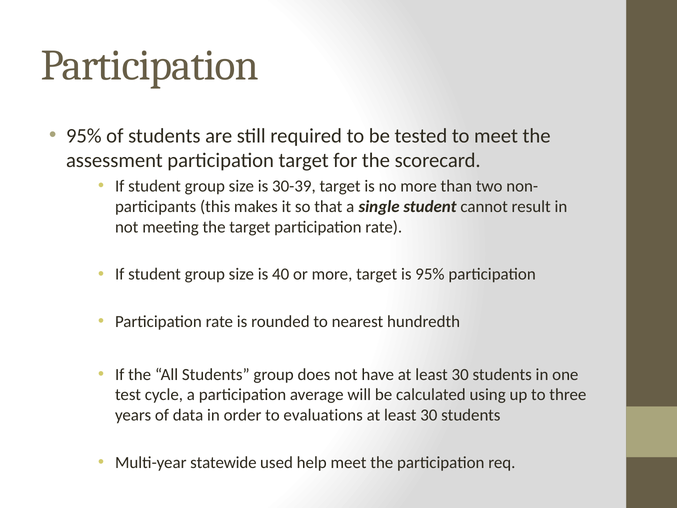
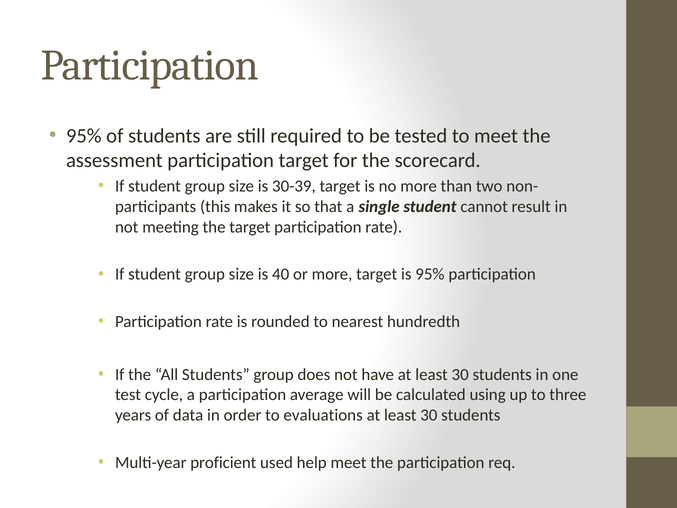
statewide: statewide -> proficient
